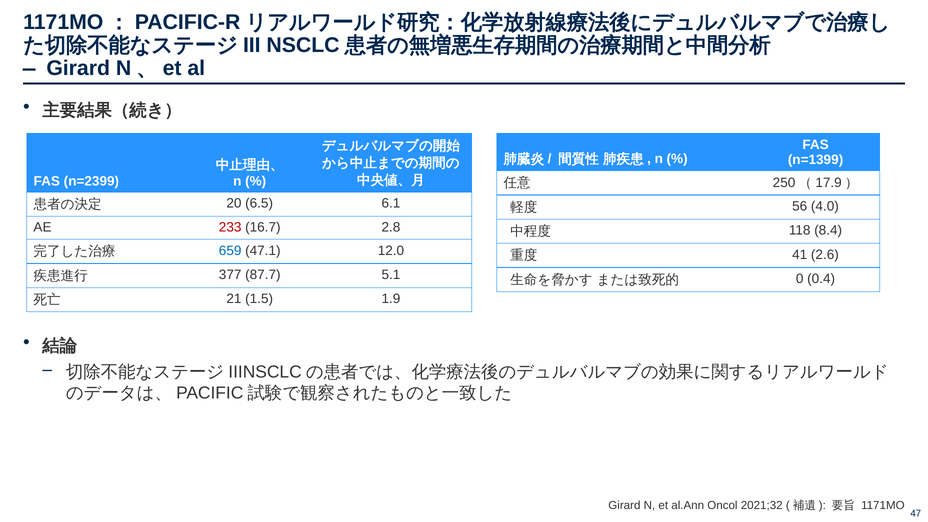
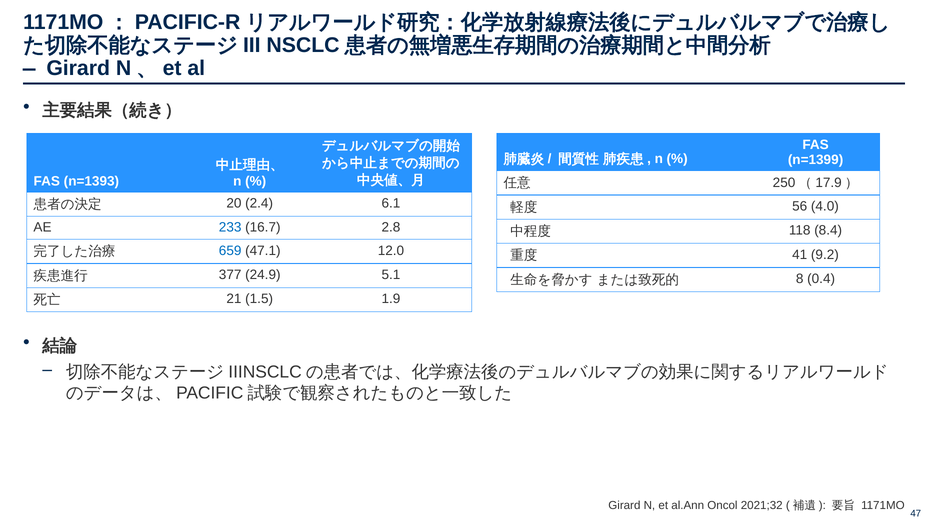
n=2399: n=2399 -> n=1393
6.5: 6.5 -> 2.4
233 colour: red -> blue
2.6: 2.6 -> 9.2
87.7: 87.7 -> 24.9
0: 0 -> 8
